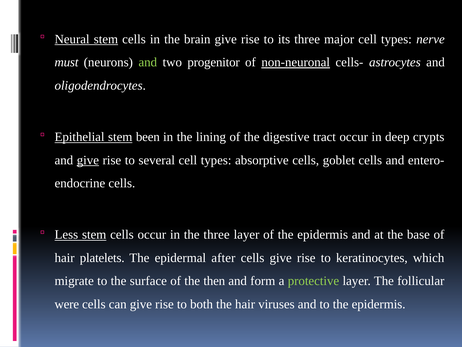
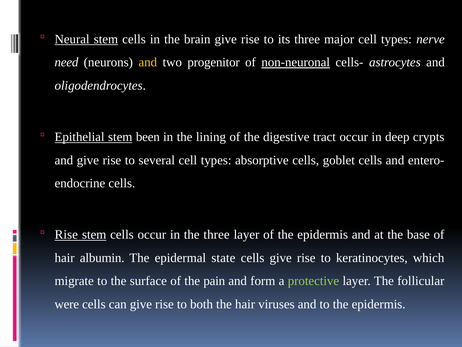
must: must -> need
and at (148, 62) colour: light green -> yellow
give at (88, 160) underline: present -> none
Less at (66, 234): Less -> Rise
platelets: platelets -> albumin
after: after -> state
then: then -> pain
